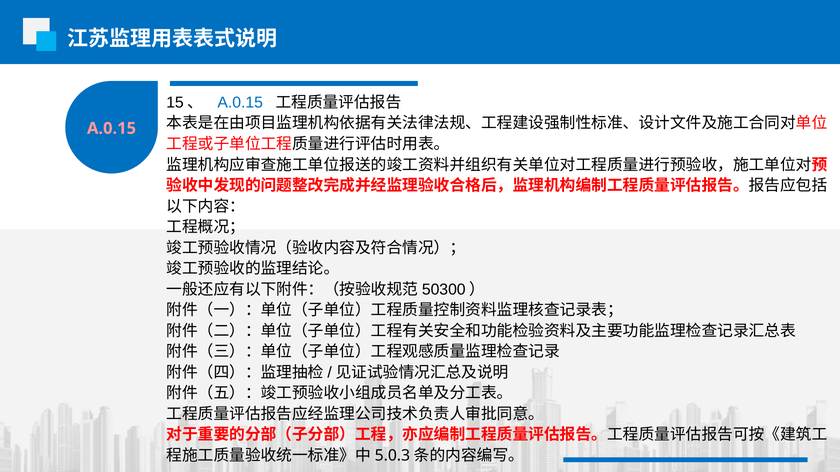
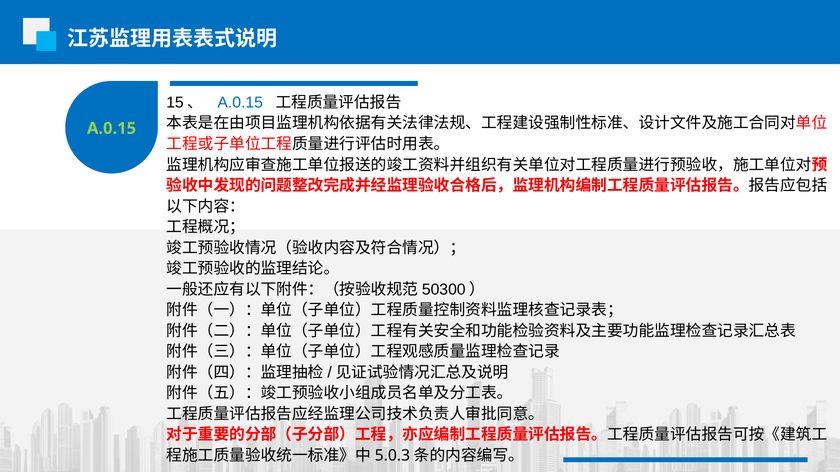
A.0.15 at (112, 128) colour: pink -> light green
